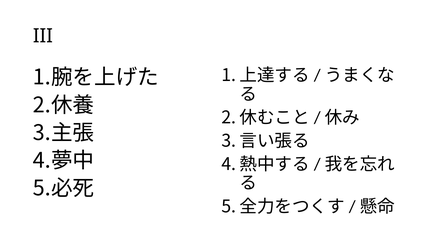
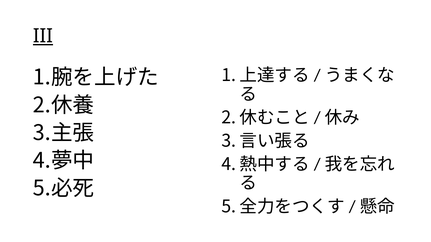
III underline: none -> present
